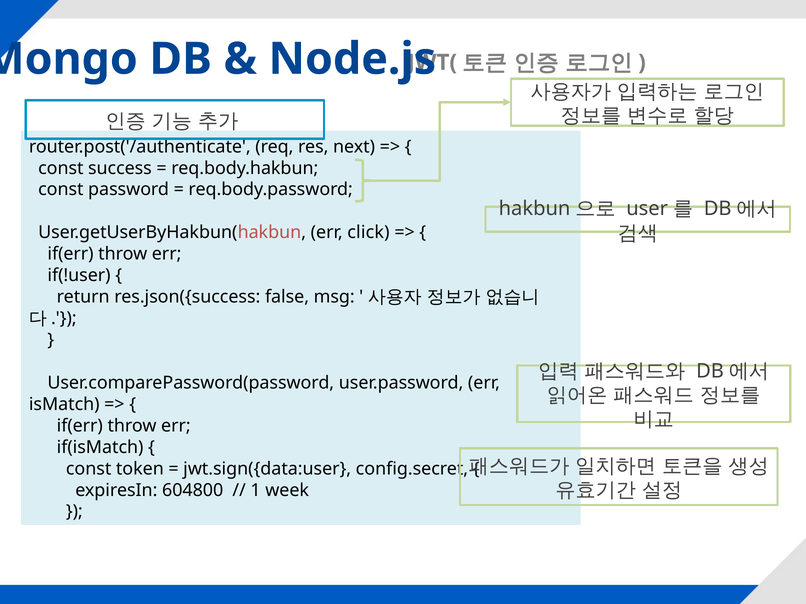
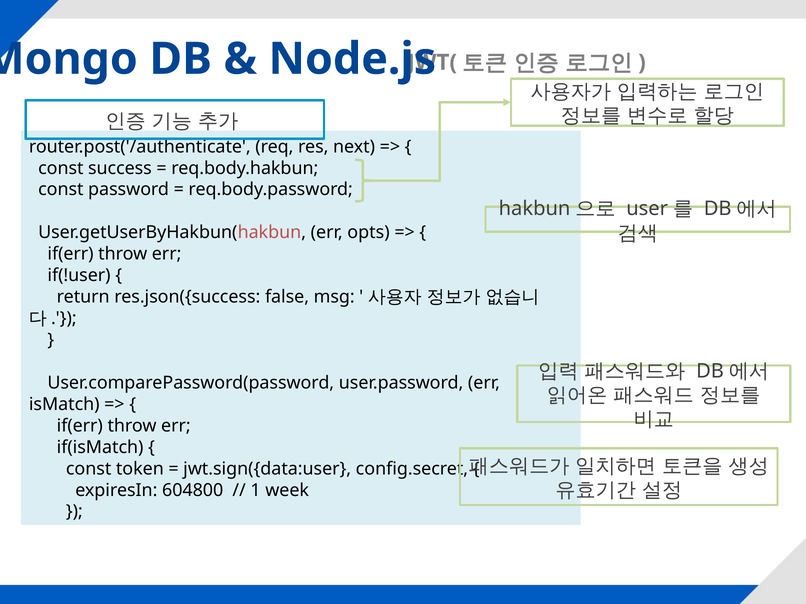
click: click -> opts
